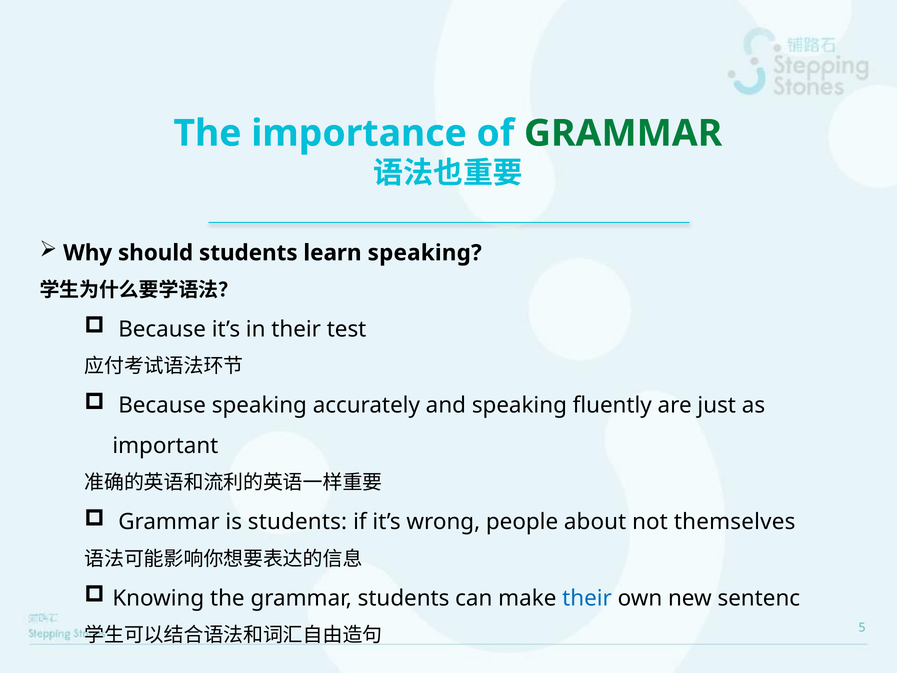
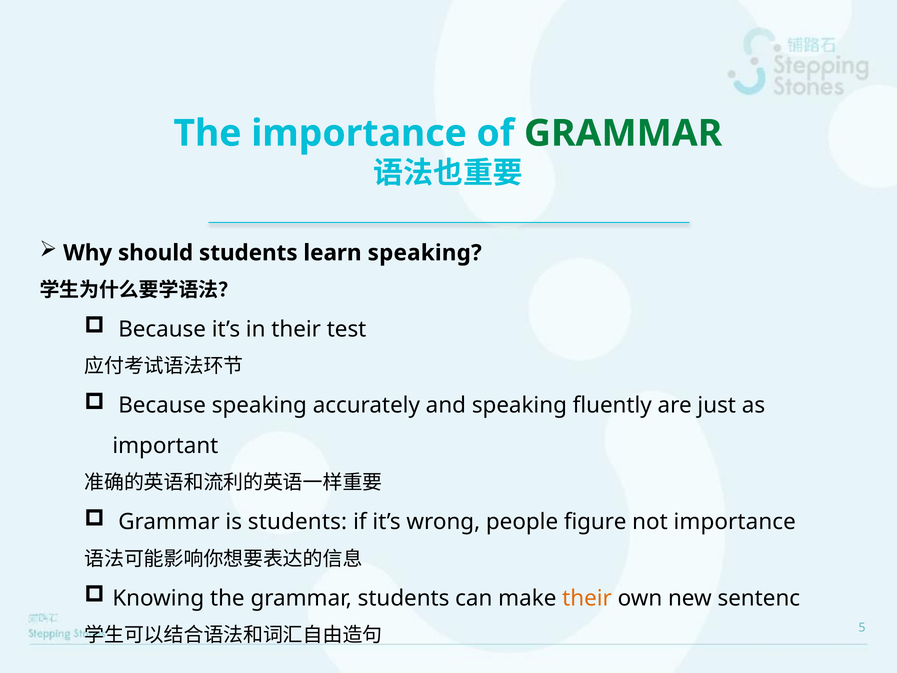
about: about -> figure
not themselves: themselves -> importance
their at (587, 598) colour: blue -> orange
